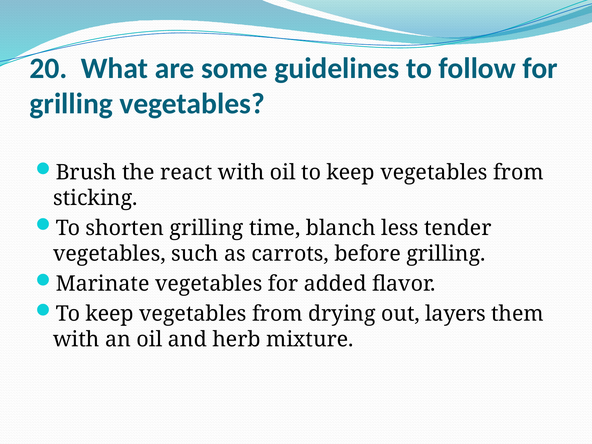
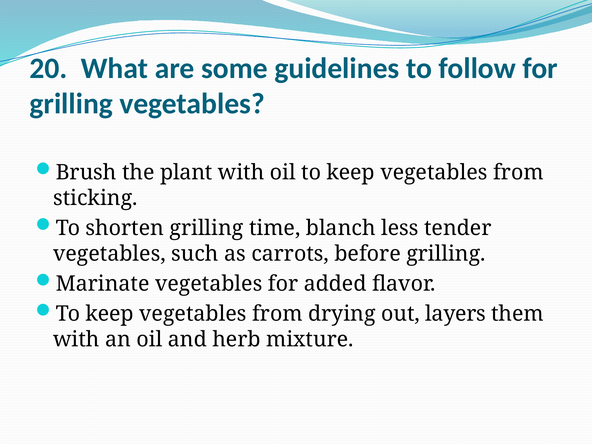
react: react -> plant
